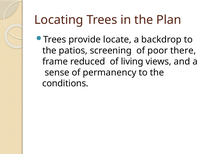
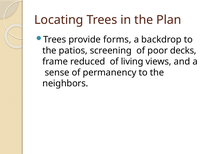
locate: locate -> forms
there: there -> decks
conditions: conditions -> neighbors
